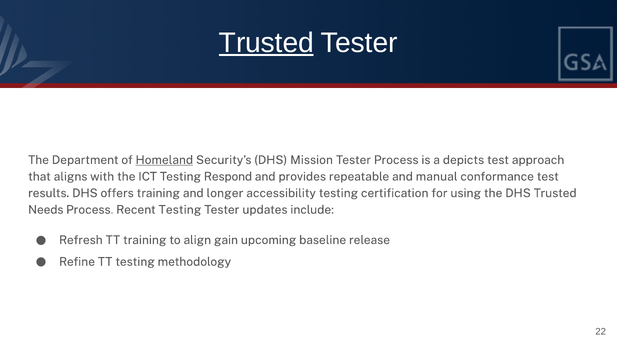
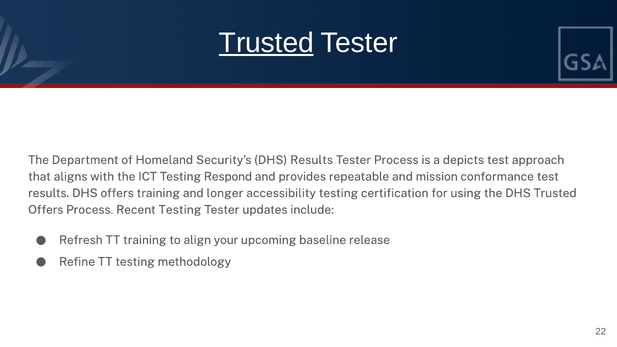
Homeland underline: present -> none
DHS Mission: Mission -> Results
manual: manual -> mission
Needs at (46, 210): Needs -> Offers
gain: gain -> your
